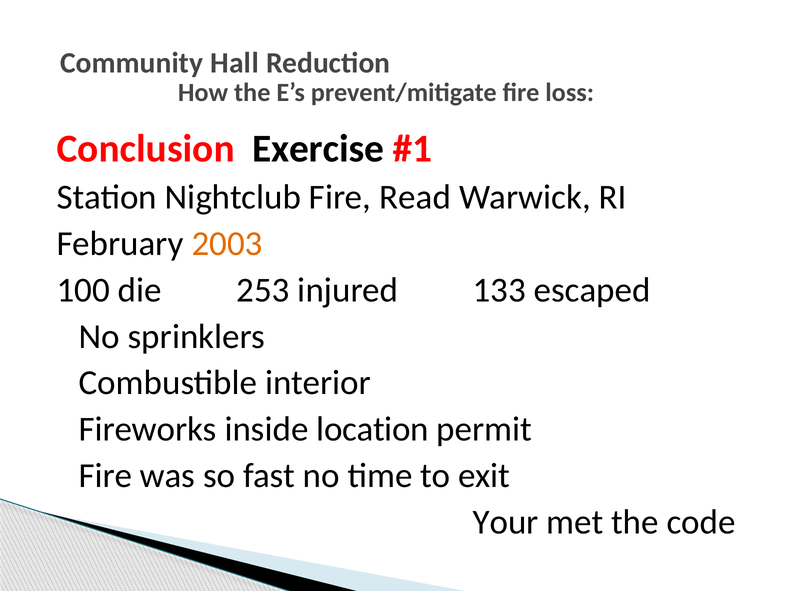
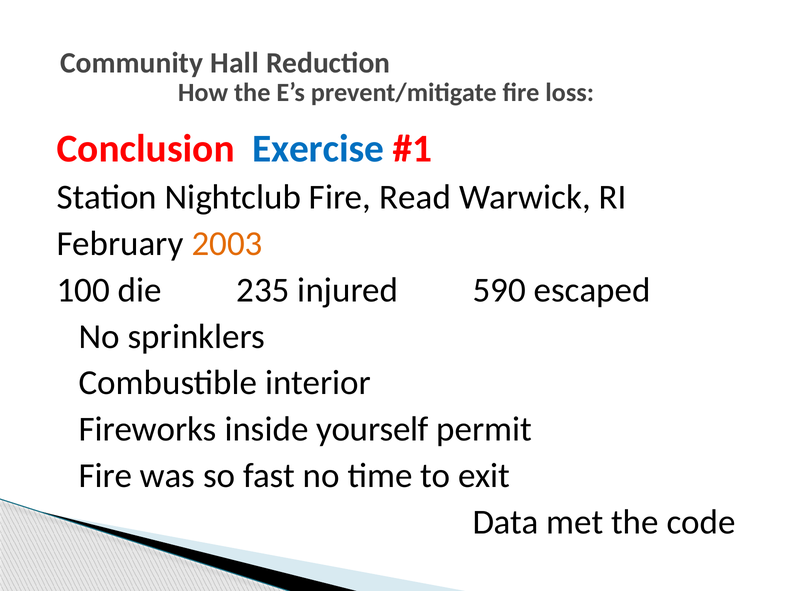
Exercise colour: black -> blue
253: 253 -> 235
133: 133 -> 590
location: location -> yourself
Your: Your -> Data
